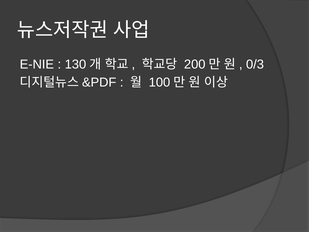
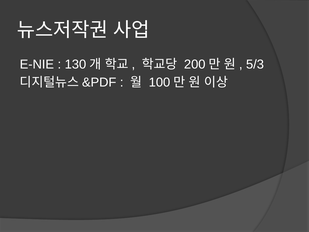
0/3: 0/3 -> 5/3
